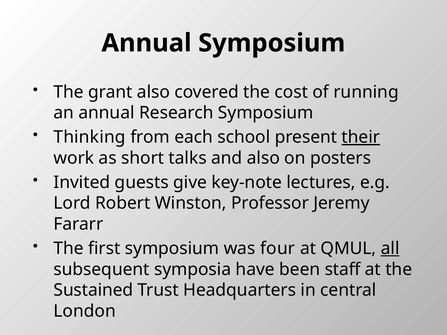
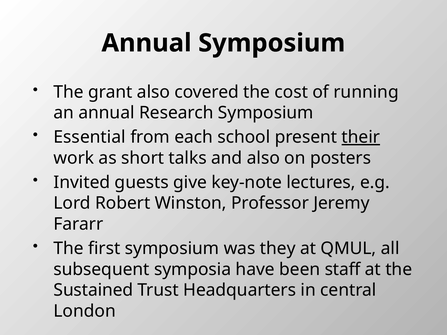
Thinking: Thinking -> Essential
four: four -> they
all underline: present -> none
